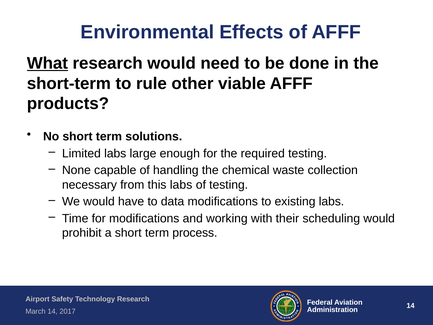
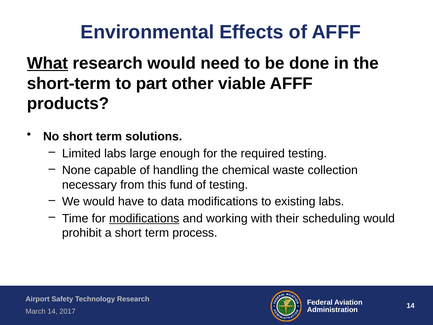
rule: rule -> part
this labs: labs -> fund
modifications at (144, 218) underline: none -> present
